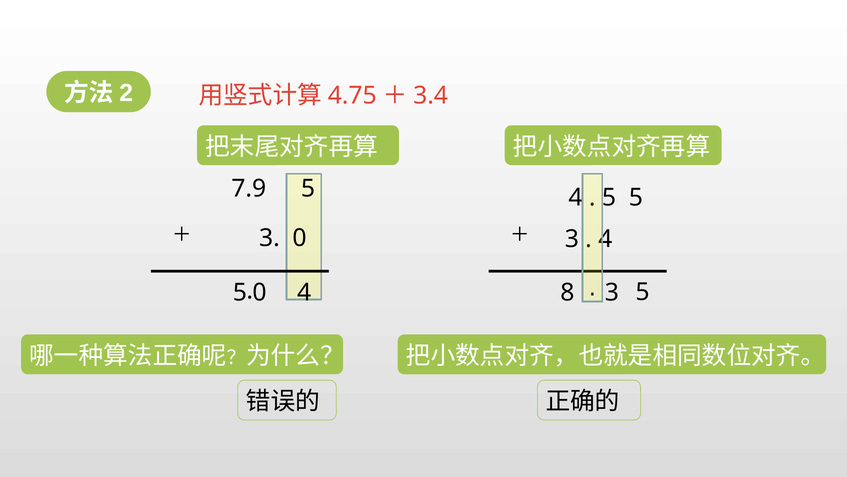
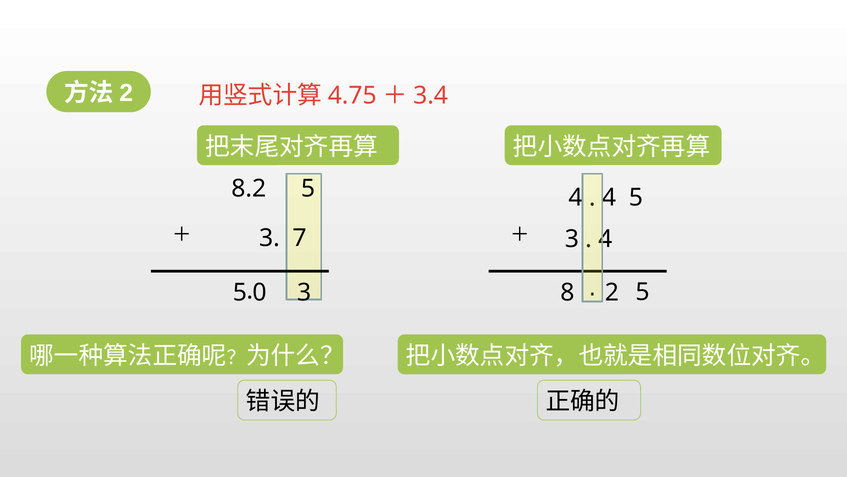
7.9: 7.9 -> 8.2
5 at (609, 197): 5 -> 4
0: 0 -> 7
4 at (304, 292): 4 -> 3
8 3: 3 -> 2
